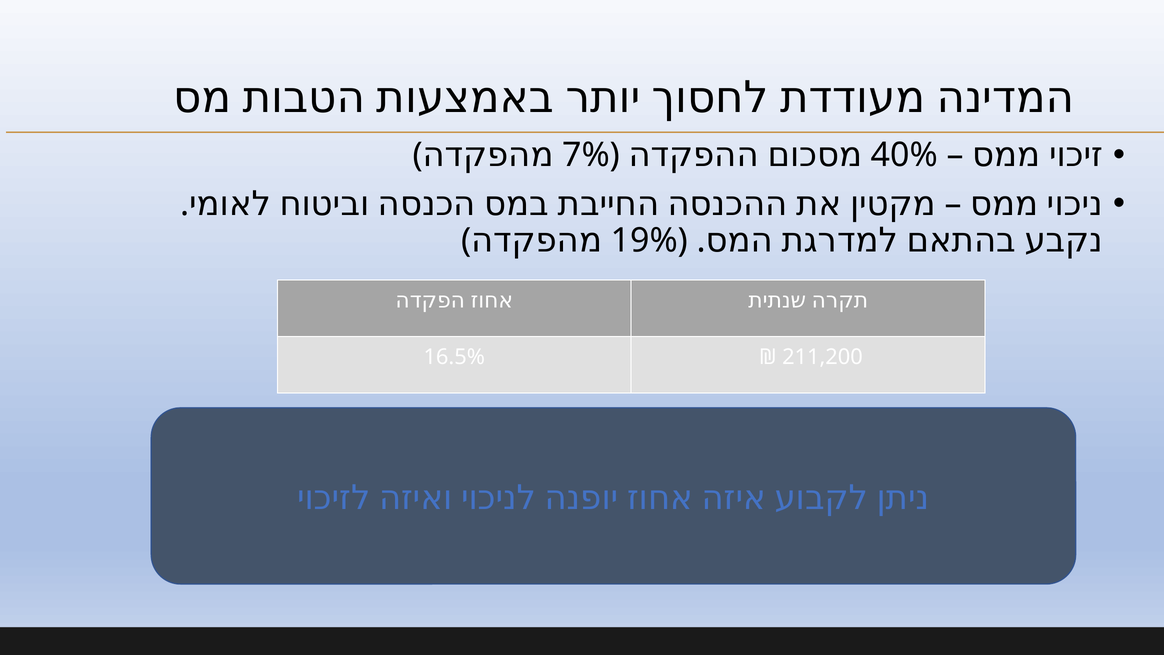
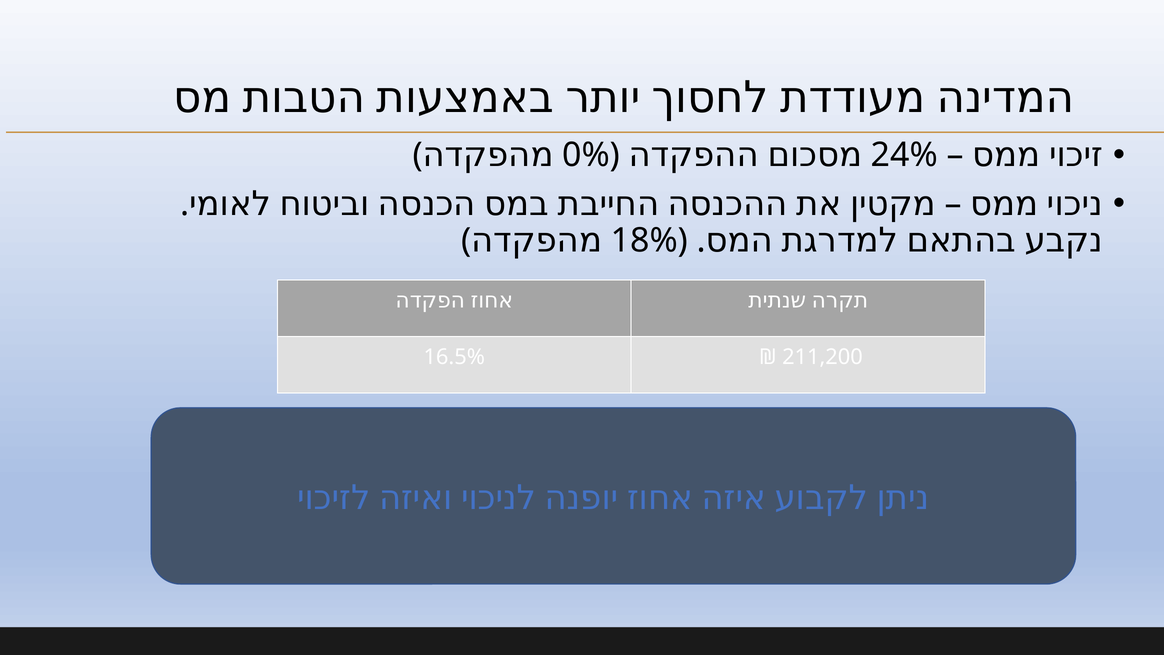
7%: 7% -> 0%
40%: 40% -> 24%
19%: 19% -> 18%
